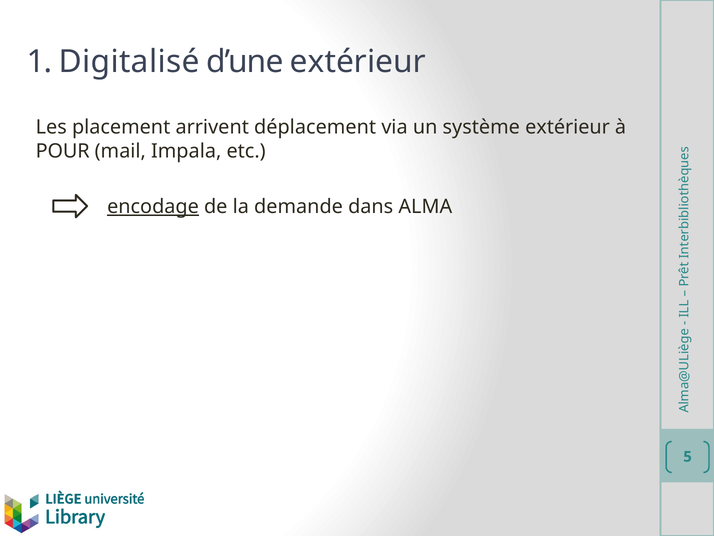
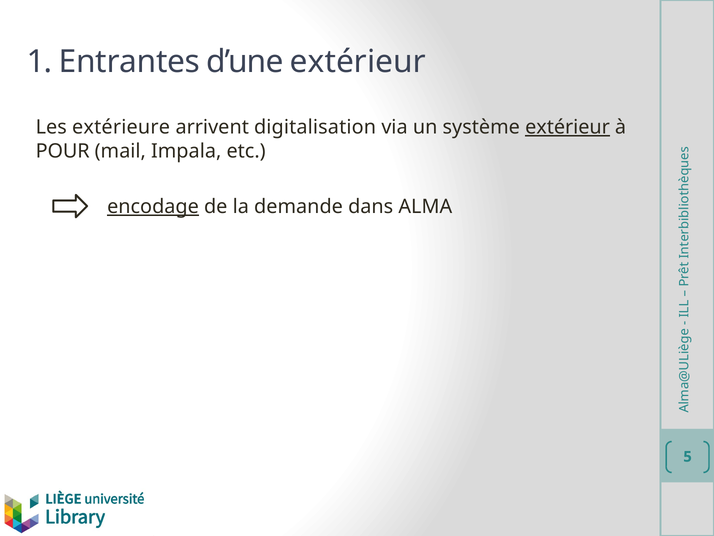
Digitalisé: Digitalisé -> Entrantes
placement: placement -> extérieure
déplacement: déplacement -> digitalisation
extérieur at (568, 127) underline: none -> present
